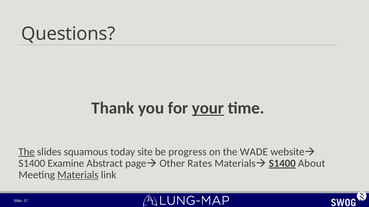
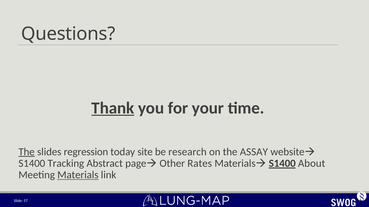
Thank underline: none -> present
your underline: present -> none
squamous: squamous -> regression
progress: progress -> research
WADE: WADE -> ASSAY
Examine: Examine -> Tracking
